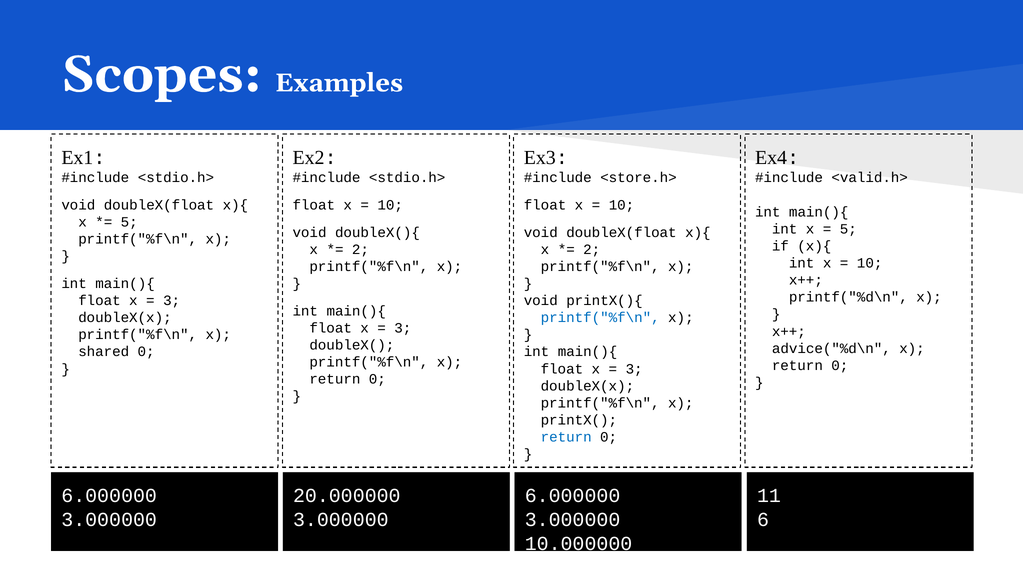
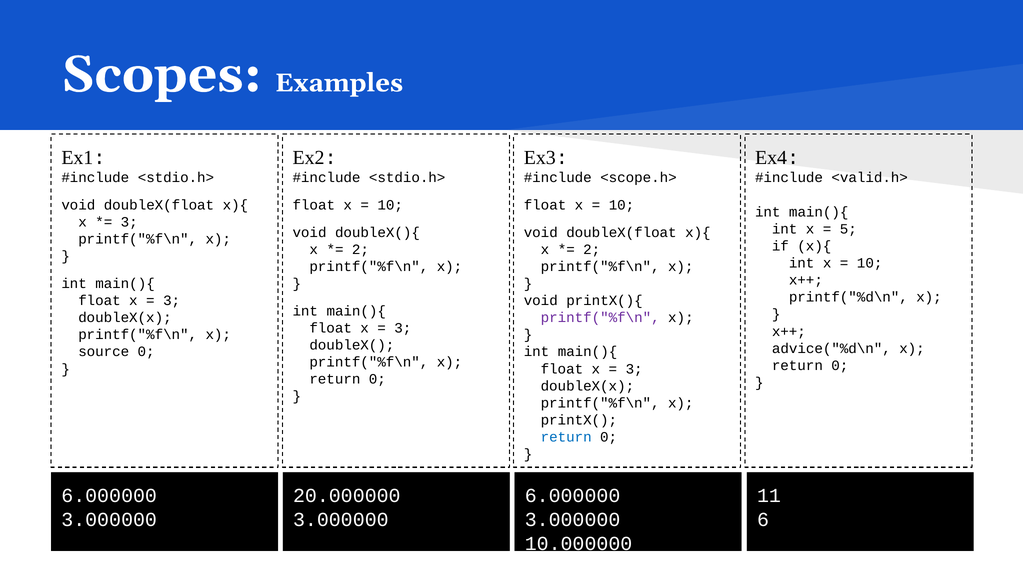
<store.h>: <store.h> -> <scope.h>
5 at (129, 222): 5 -> 3
printf("%f\n at (600, 318) colour: blue -> purple
shared: shared -> source
